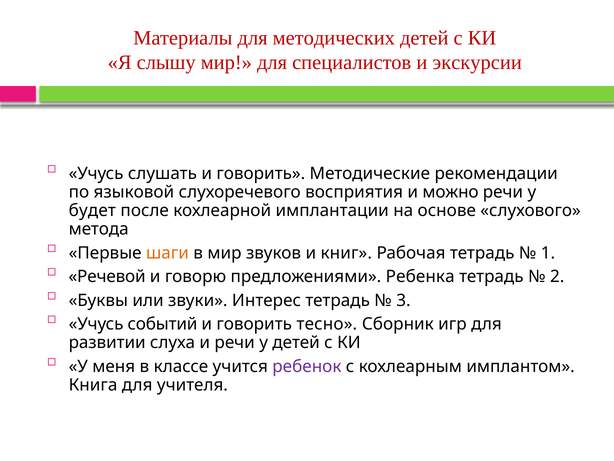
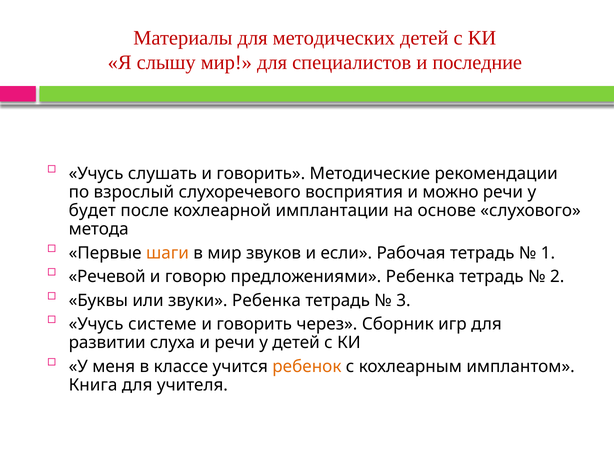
экскурсии: экскурсии -> последние
языковой: языковой -> взрослый
книг: книг -> если
звуки Интерес: Интерес -> Ребенка
событий: событий -> системе
тесно: тесно -> через
ребенок colour: purple -> orange
